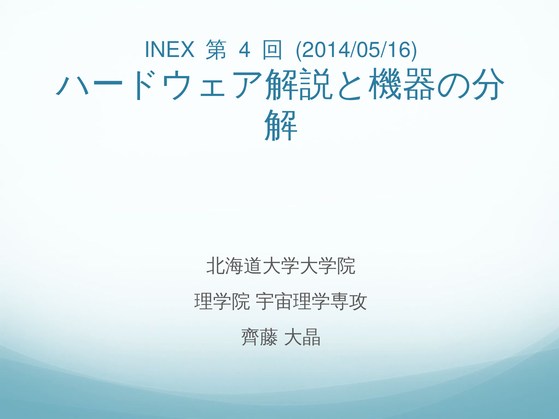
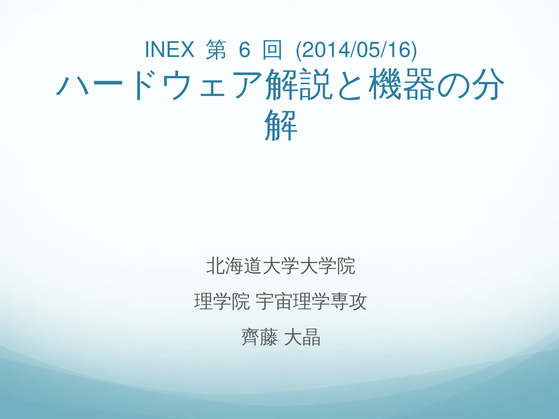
4: 4 -> 6
